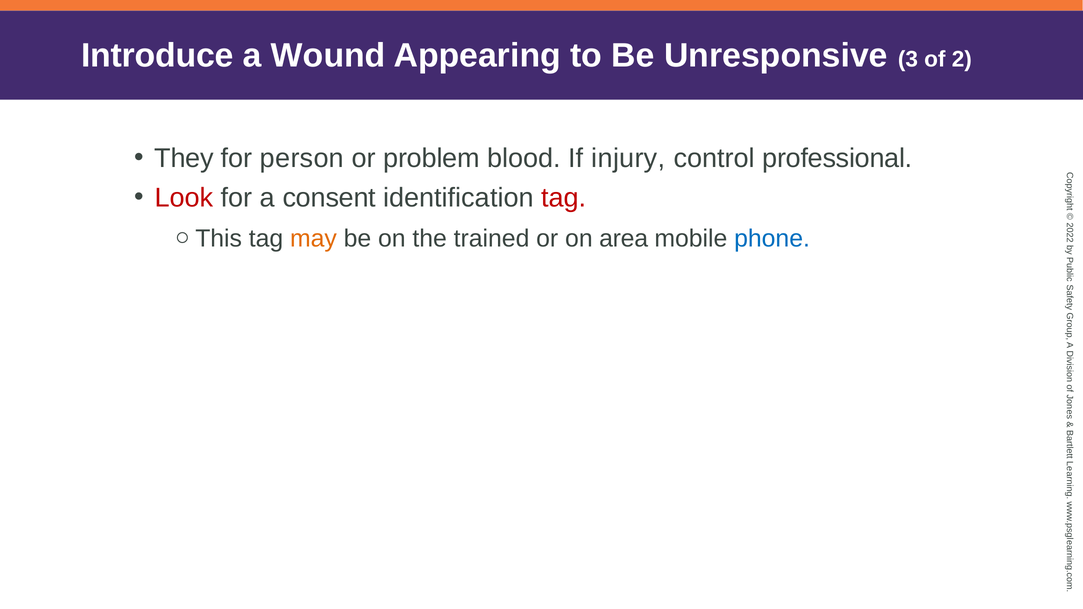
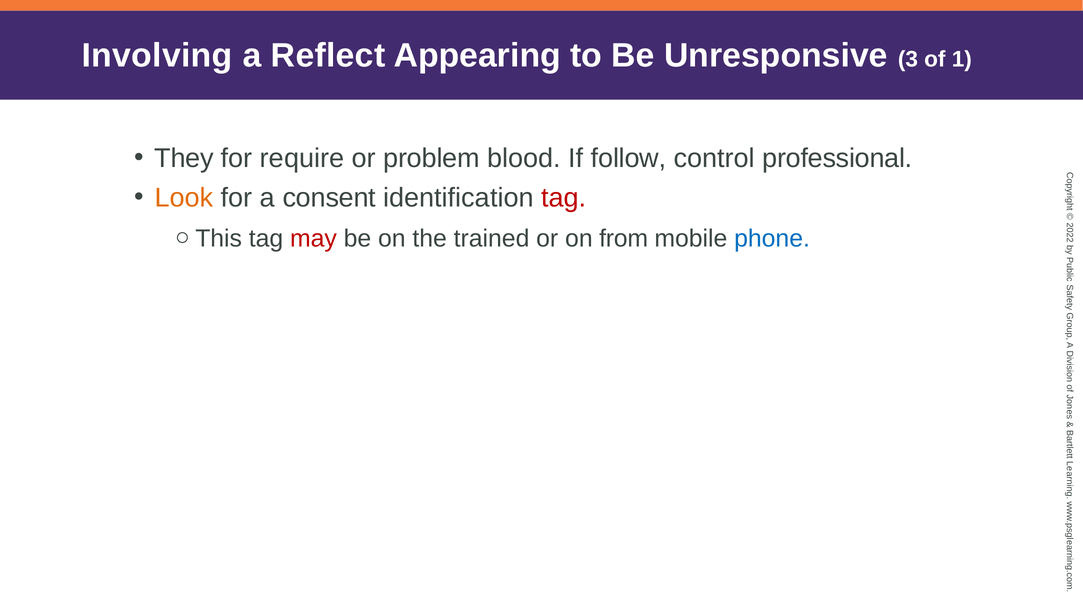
Introduce: Introduce -> Involving
Wound: Wound -> Reflect
of 2: 2 -> 1
person: person -> require
injury: injury -> follow
Look colour: red -> orange
may colour: orange -> red
area: area -> from
